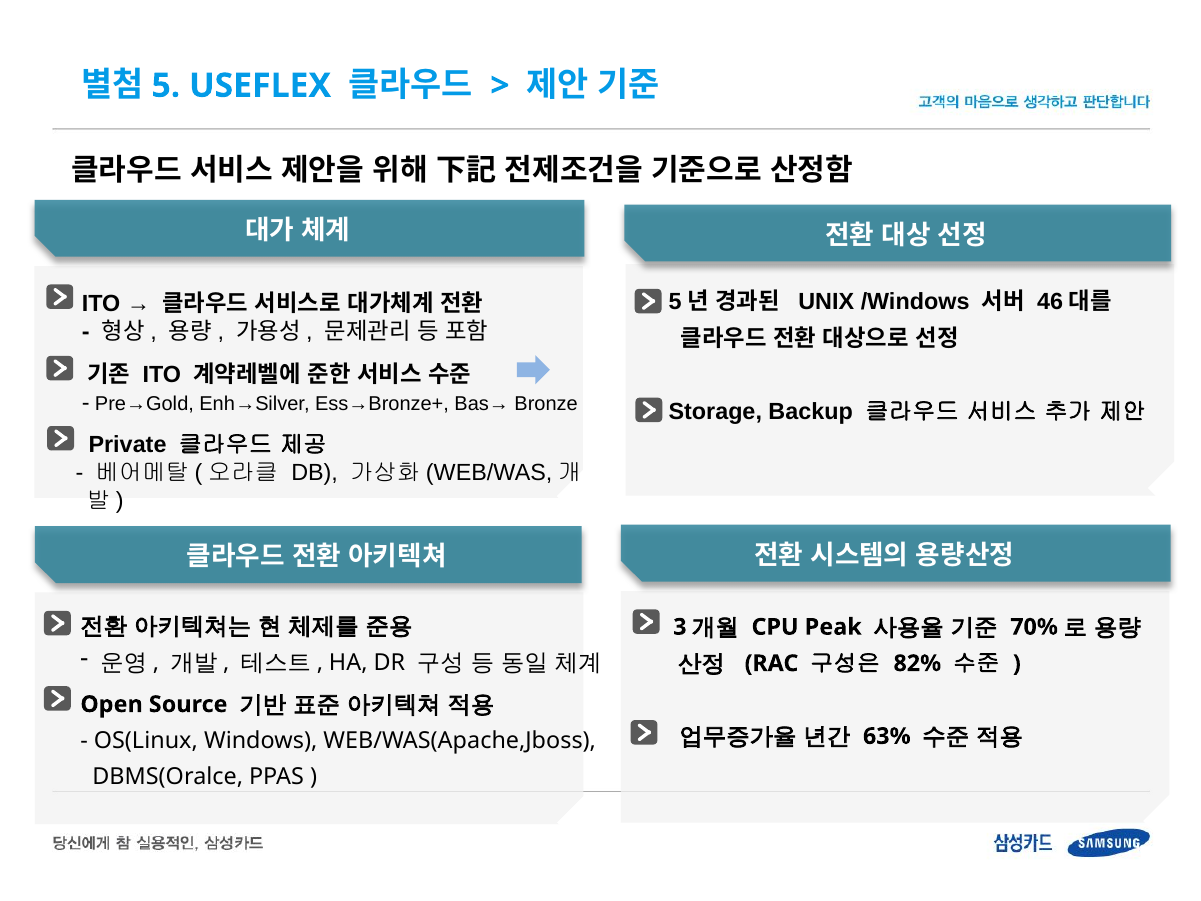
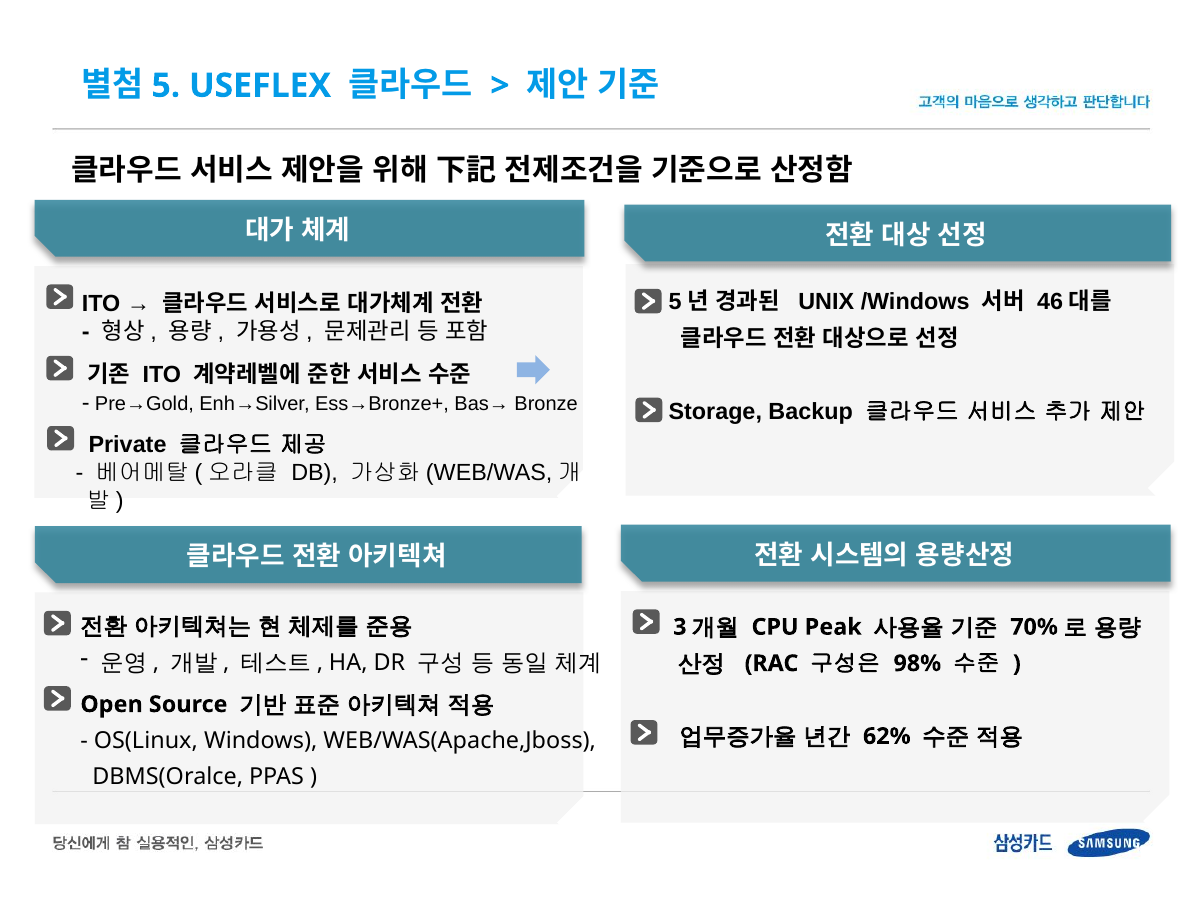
82%: 82% -> 98%
63%: 63% -> 62%
